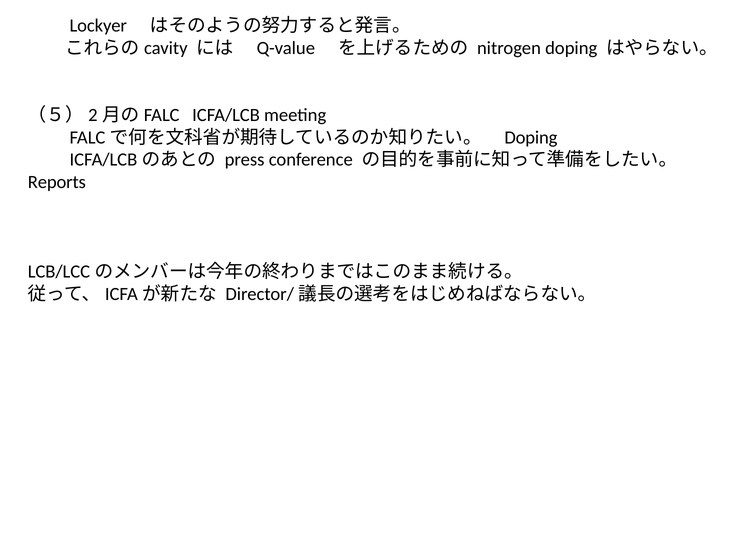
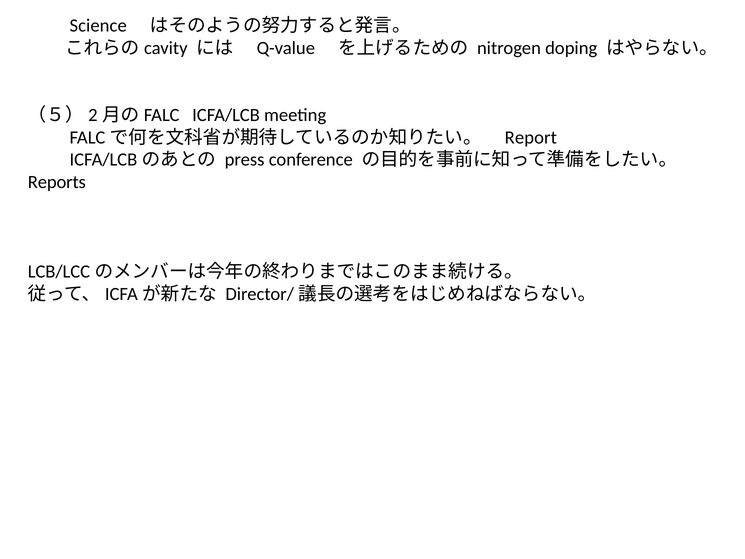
Lockyer: Lockyer -> Science
Doping at (531, 137): Doping -> Report
